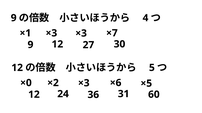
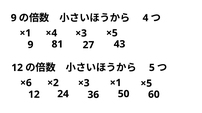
×1 ×3: ×3 -> ×4
×3 ×7: ×7 -> ×5
9 12: 12 -> 81
30: 30 -> 43
×0: ×0 -> ×6
×3 ×6: ×6 -> ×1
31: 31 -> 50
